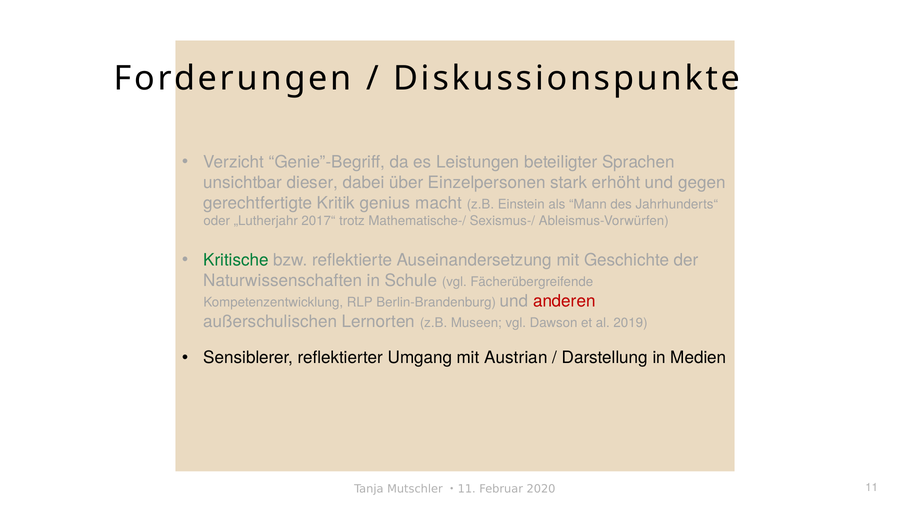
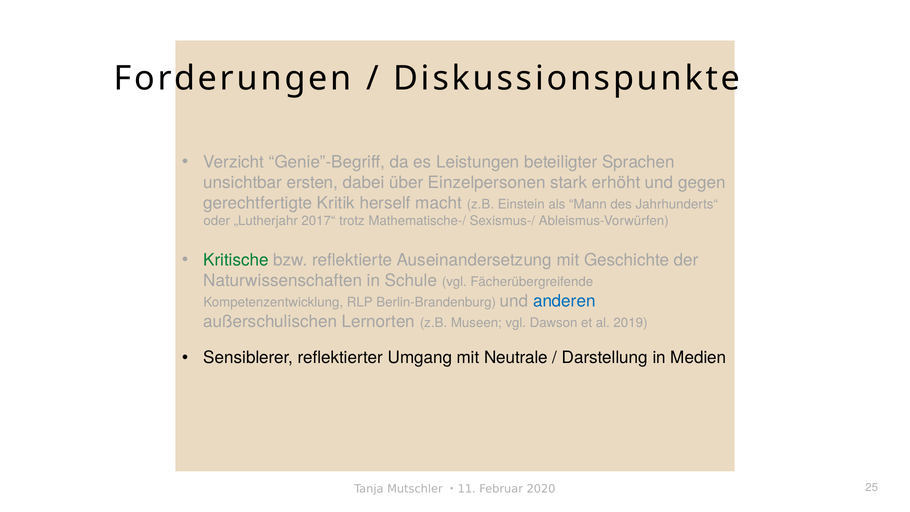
dieser: dieser -> ersten
genius: genius -> herself
anderen colour: red -> blue
Austrian: Austrian -> Neutrale
11 at (872, 488): 11 -> 25
